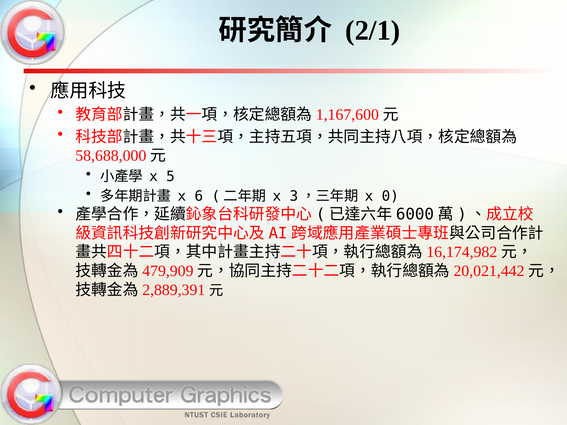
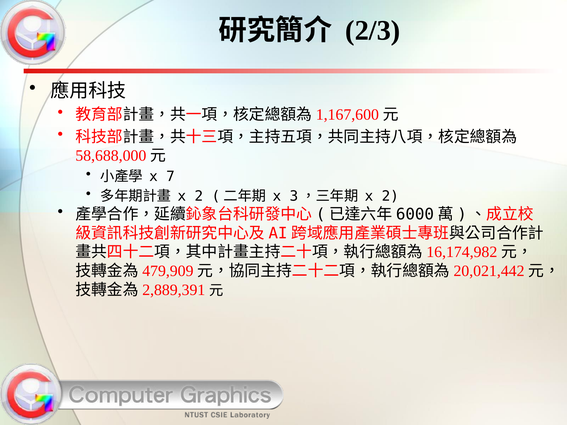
2/1: 2/1 -> 2/3
5: 5 -> 7
6 at (199, 196): 6 -> 2
0 at (390, 196): 0 -> 2
